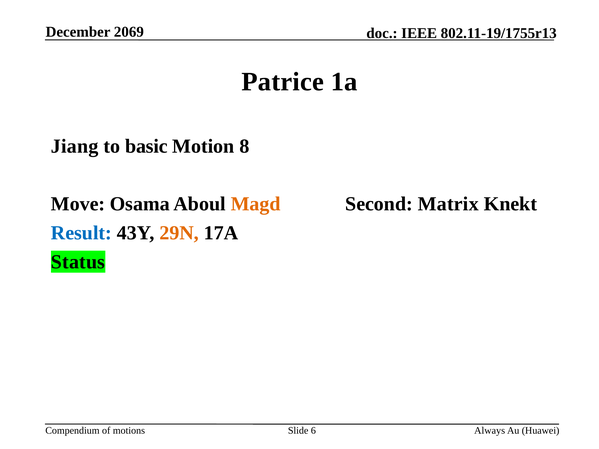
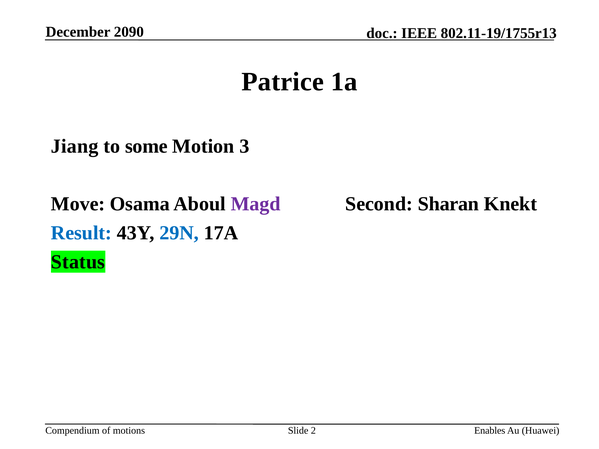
2069: 2069 -> 2090
basic: basic -> some
8: 8 -> 3
Magd colour: orange -> purple
Matrix: Matrix -> Sharan
29N colour: orange -> blue
6: 6 -> 2
Always: Always -> Enables
